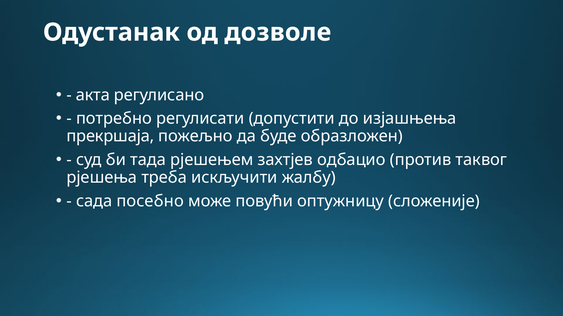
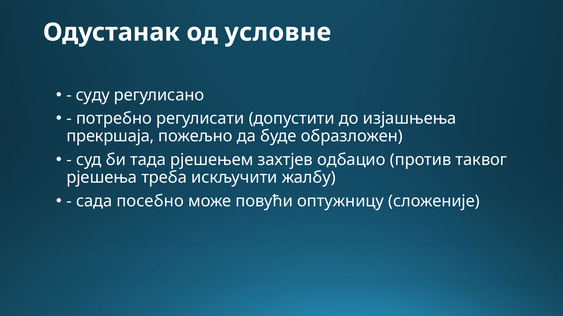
дозволе: дозволе -> условне
акта: акта -> суду
